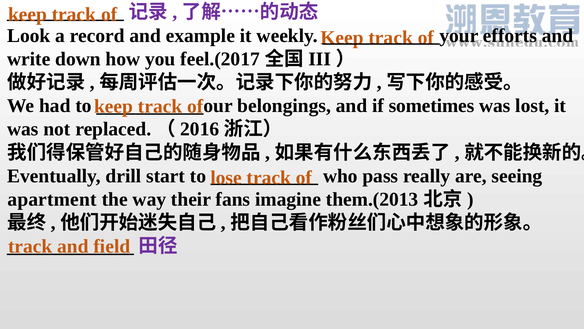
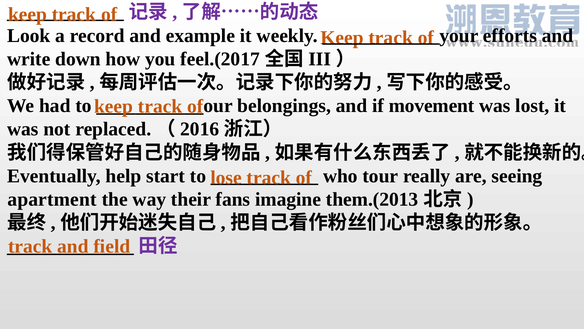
sometimes: sometimes -> movement
drill: drill -> help
pass: pass -> tour
